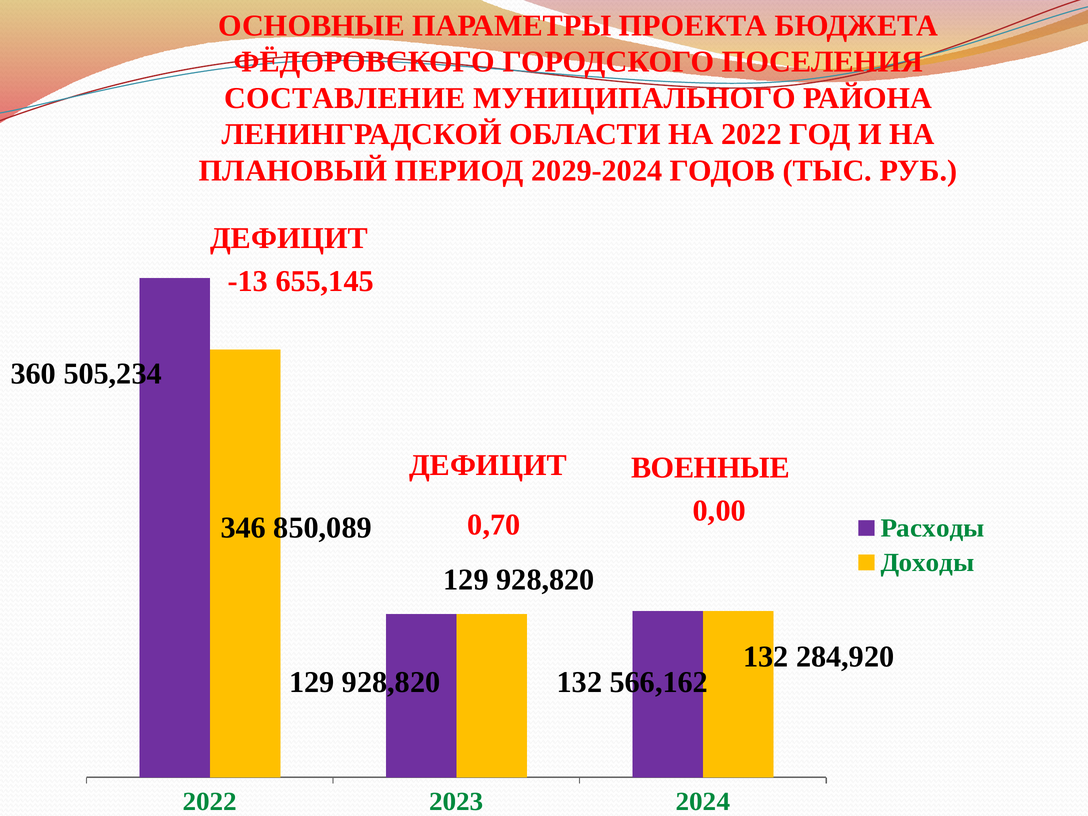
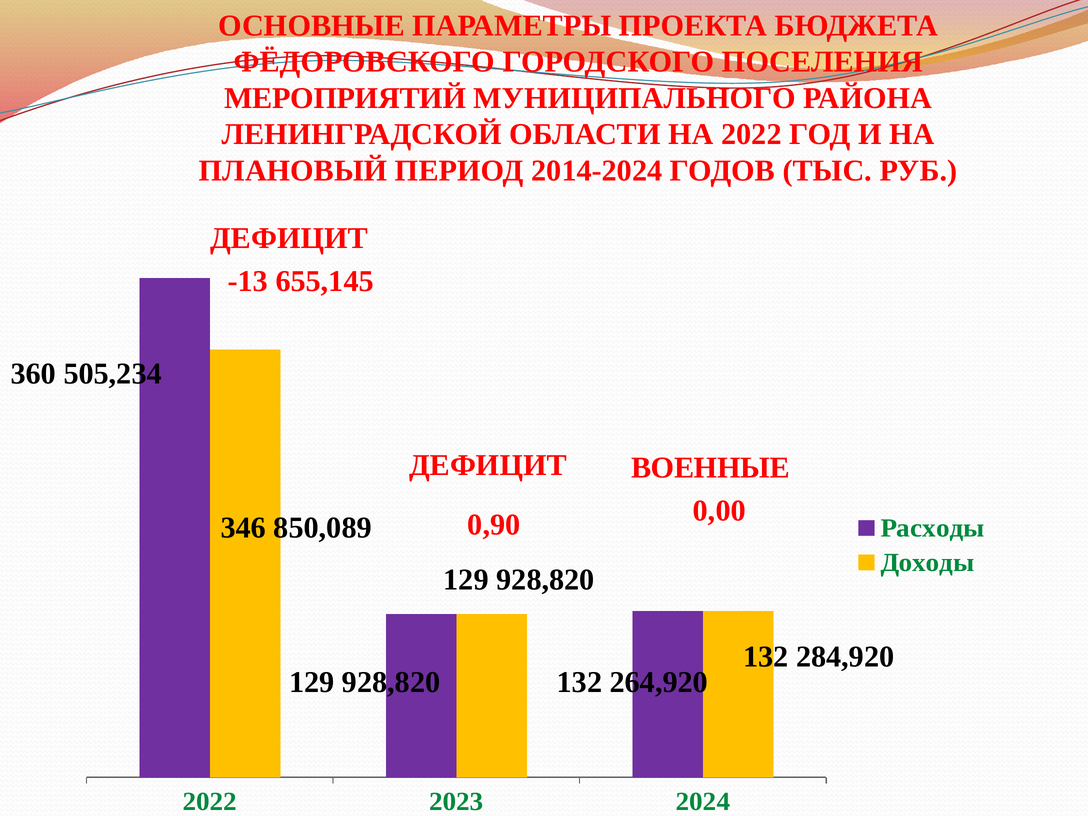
СОСТАВЛЕНИЕ: СОСТАВЛЕНИЕ -> МЕРОПРИЯТИЙ
2029-2024: 2029-2024 -> 2014-2024
0,70: 0,70 -> 0,90
566,162: 566,162 -> 264,920
